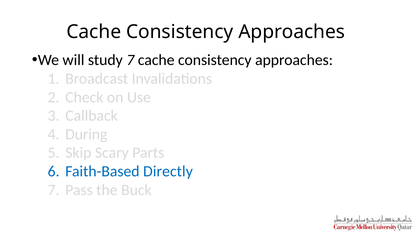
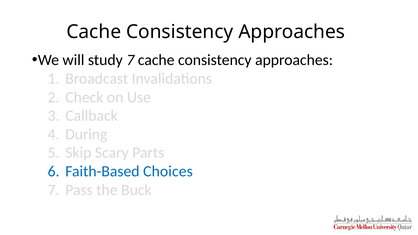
Directly: Directly -> Choices
